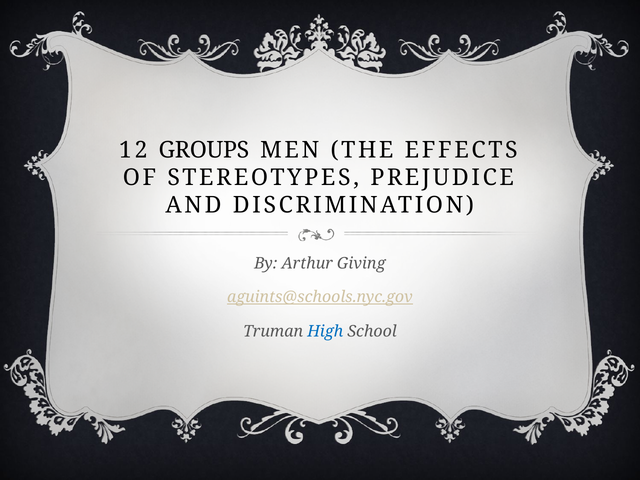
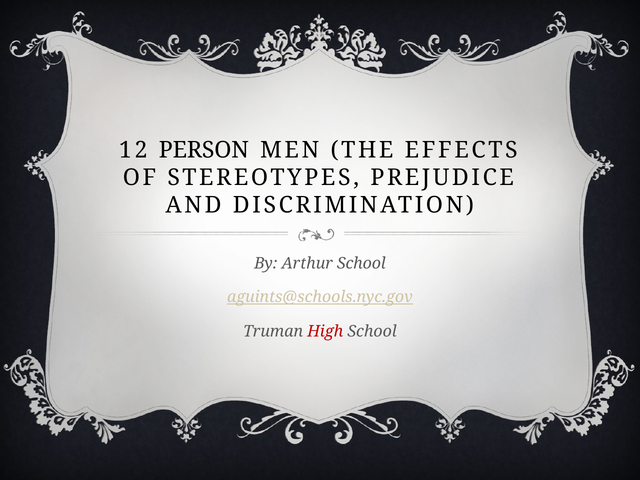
GROUPS: GROUPS -> PERSON
Arthur Giving: Giving -> School
High colour: blue -> red
